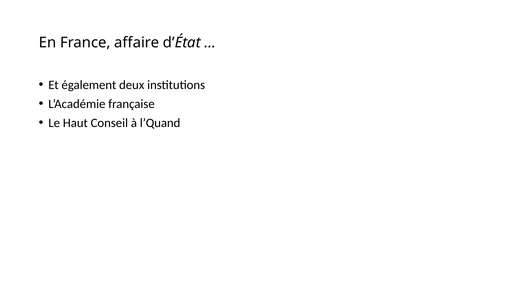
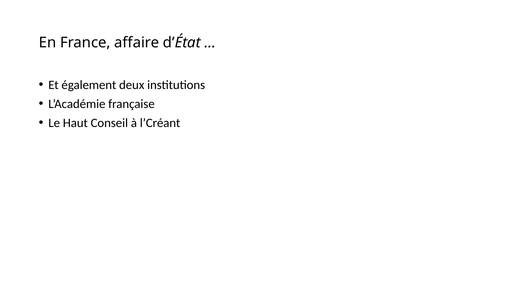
l’Quand: l’Quand -> l’Créant
